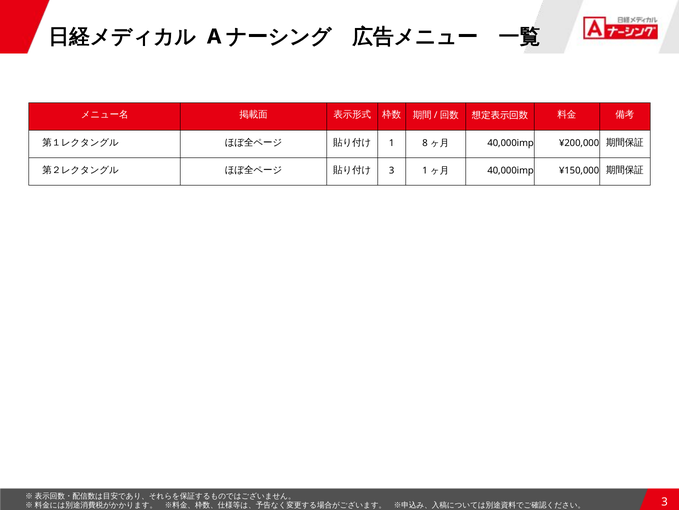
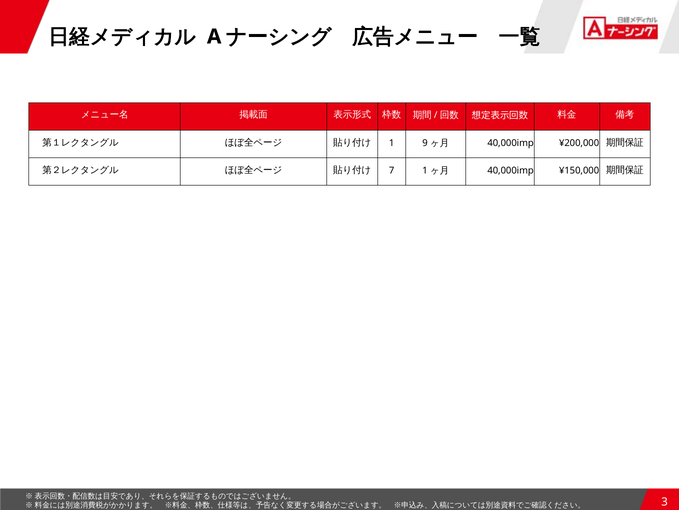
8: 8 -> 9
3 at (392, 170): 3 -> 7
